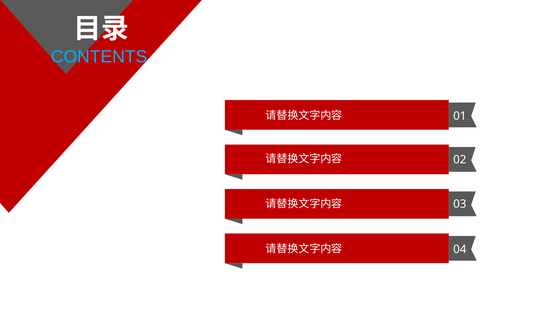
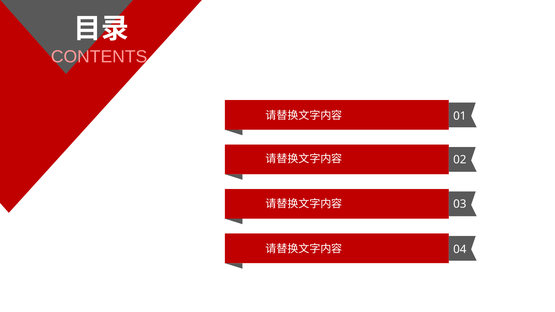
CONTENTS colour: light blue -> pink
